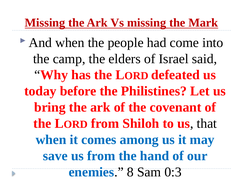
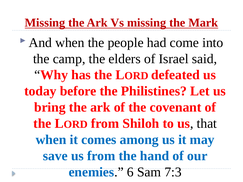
8: 8 -> 6
0:3: 0:3 -> 7:3
